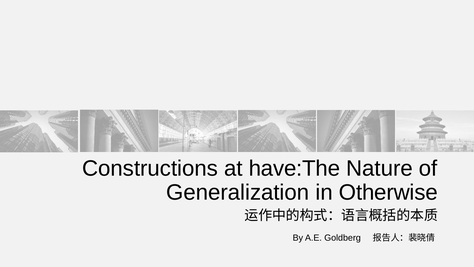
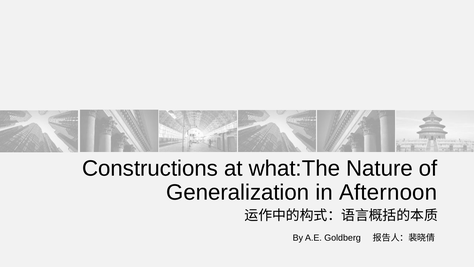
have:The: have:The -> what:The
Otherwise: Otherwise -> Afternoon
